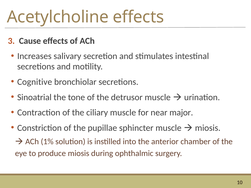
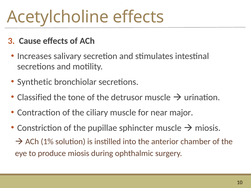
Cognitive: Cognitive -> Synthetic
Sinoatrial: Sinoatrial -> Classified
